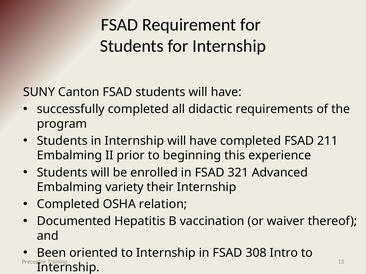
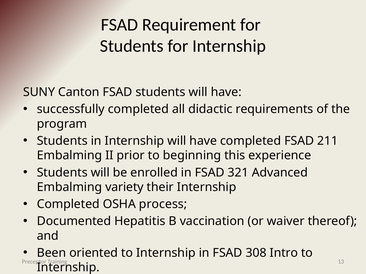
relation: relation -> process
